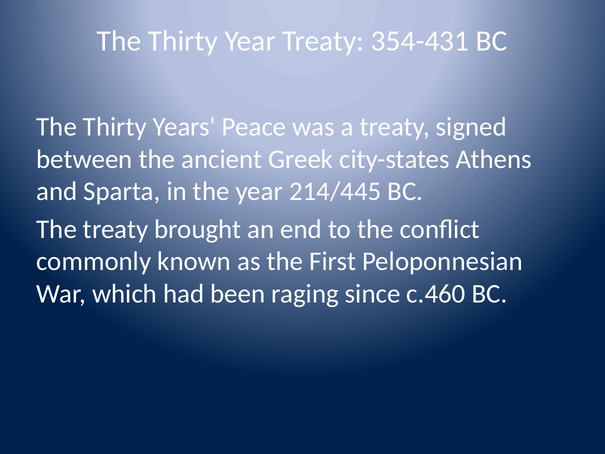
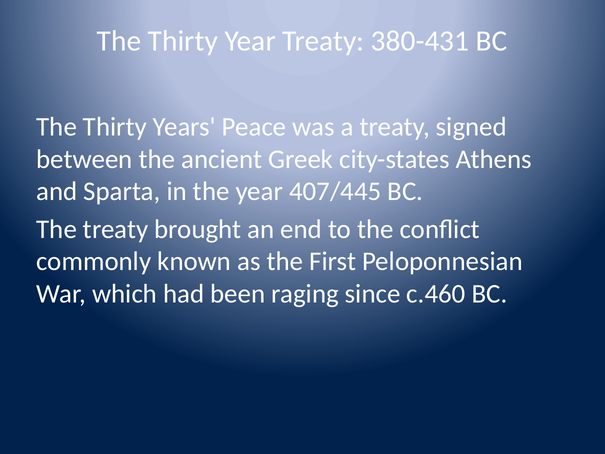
354-431: 354-431 -> 380-431
214/445: 214/445 -> 407/445
